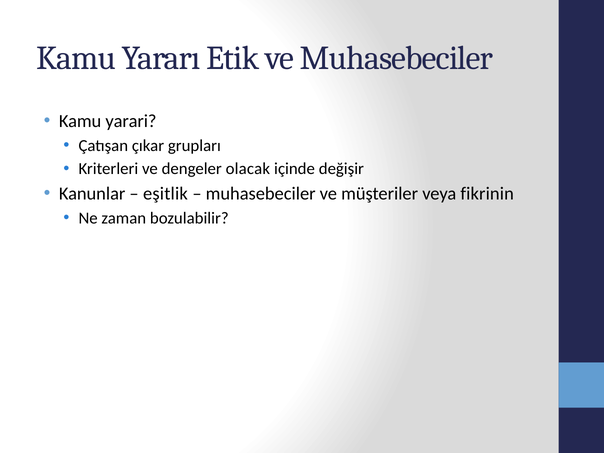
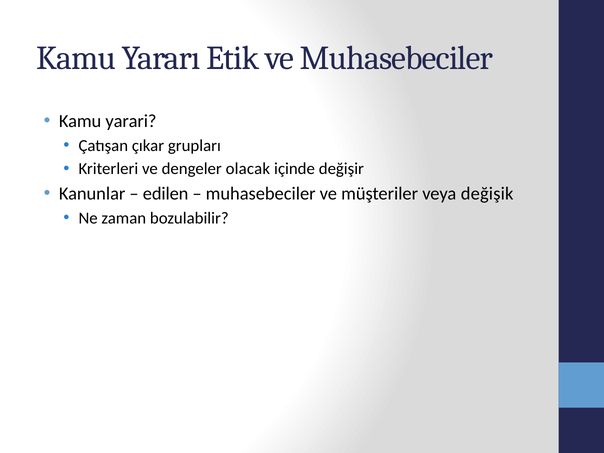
eşitlik: eşitlik -> edilen
fikrinin: fikrinin -> değişik
